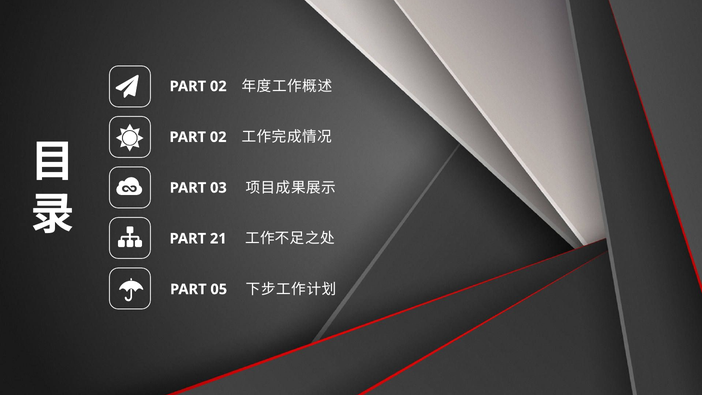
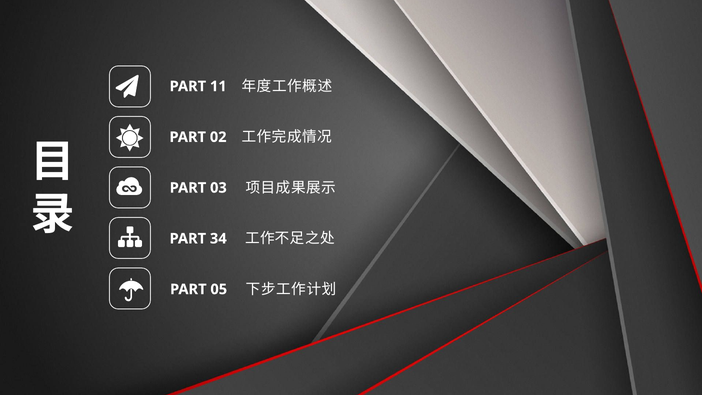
02 at (218, 86): 02 -> 11
21: 21 -> 34
